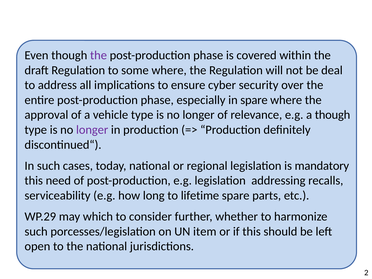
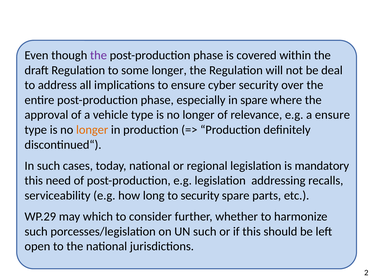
some where: where -> longer
a though: though -> ensure
longer at (92, 130) colour: purple -> orange
to lifetime: lifetime -> security
UN item: item -> such
